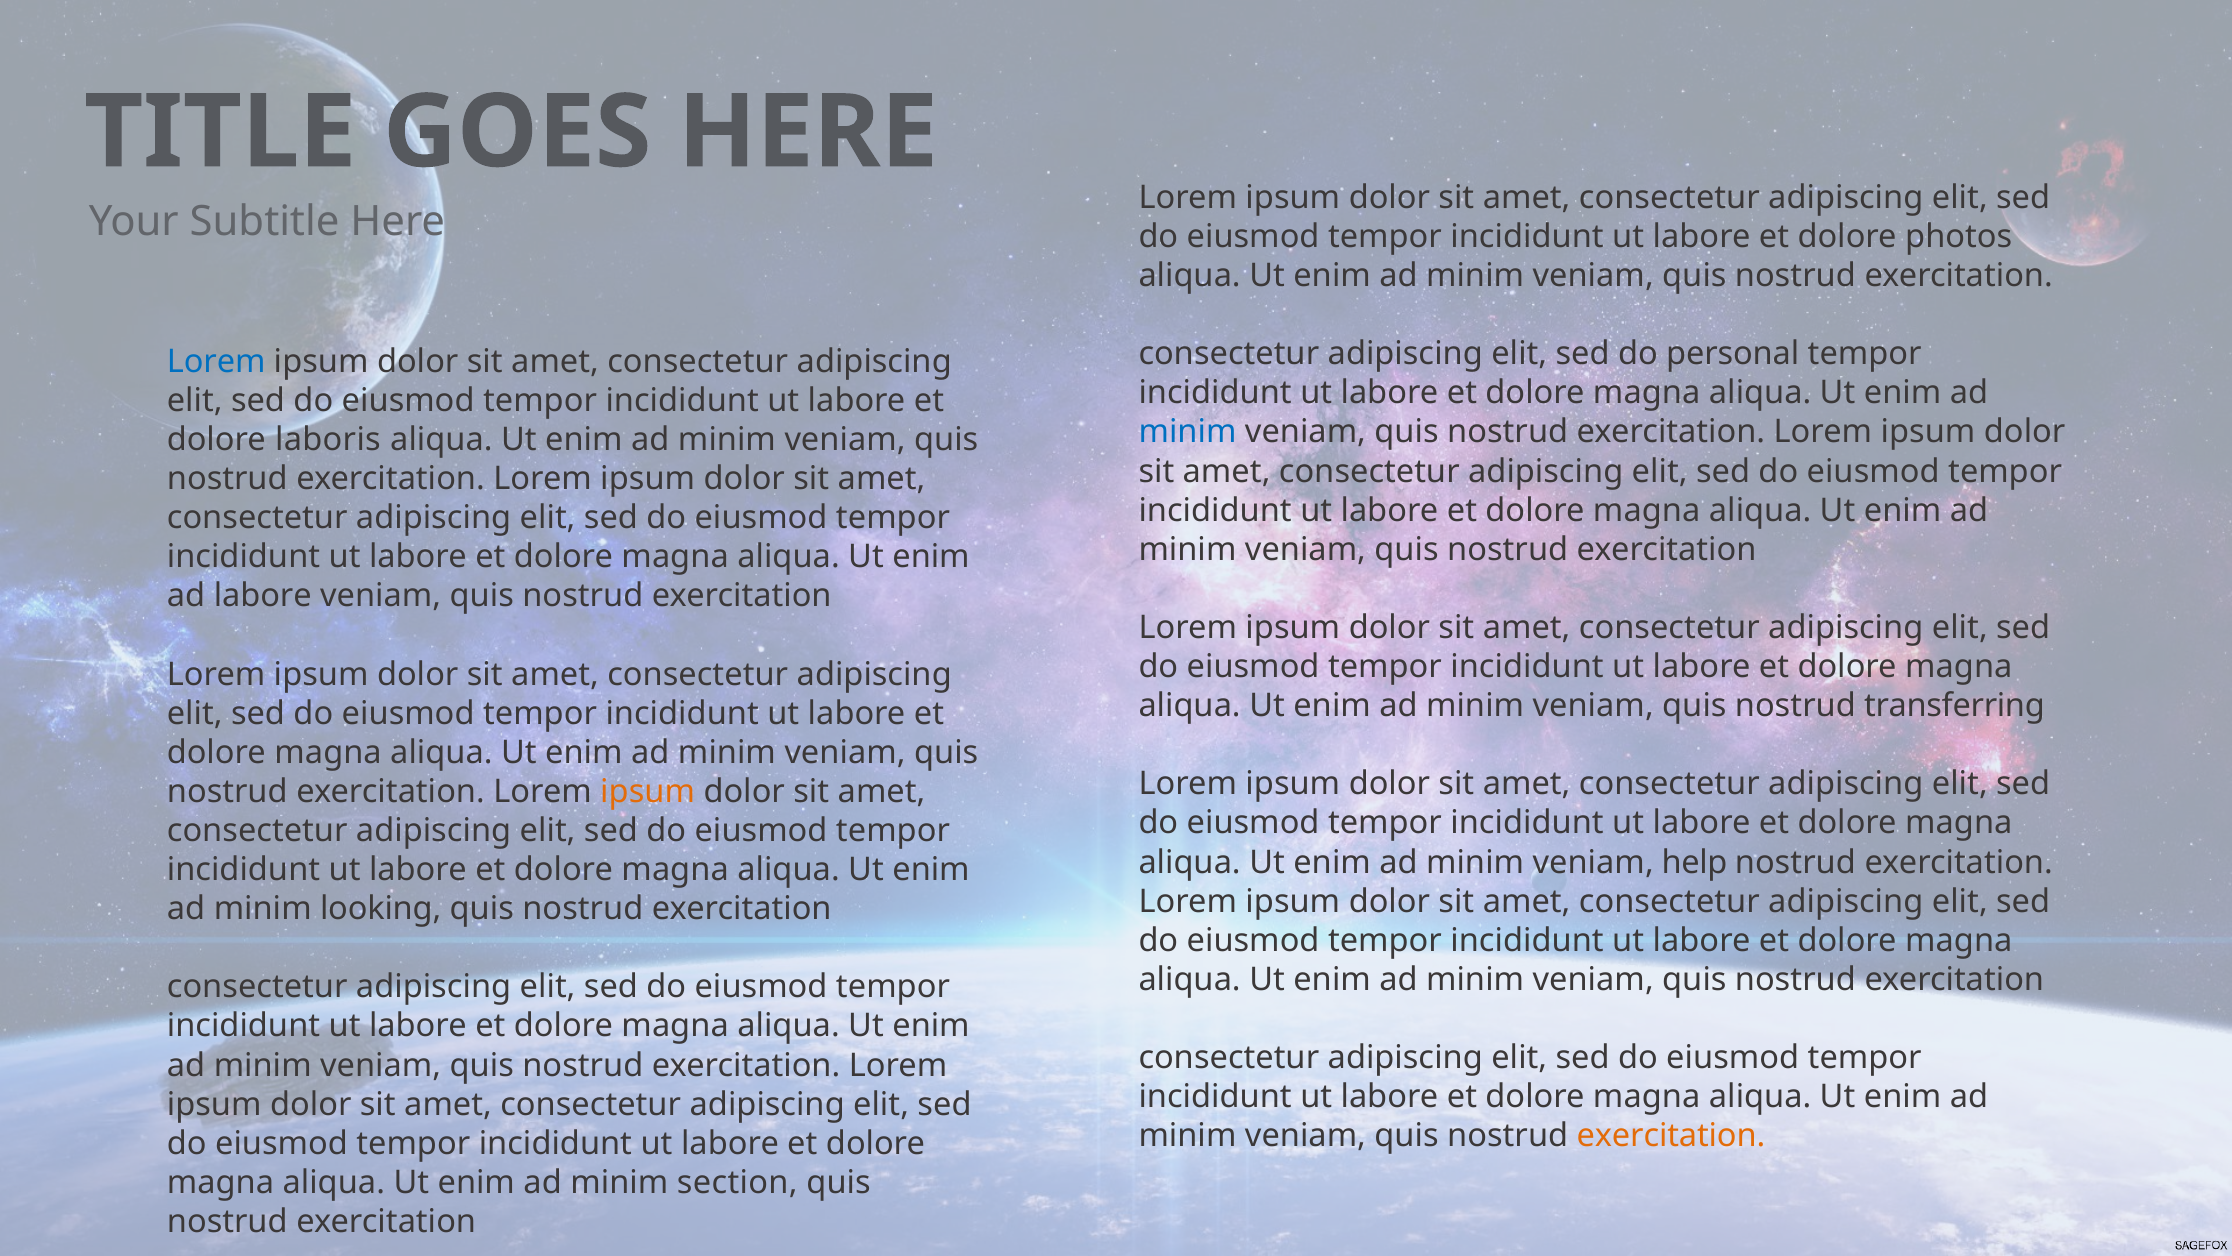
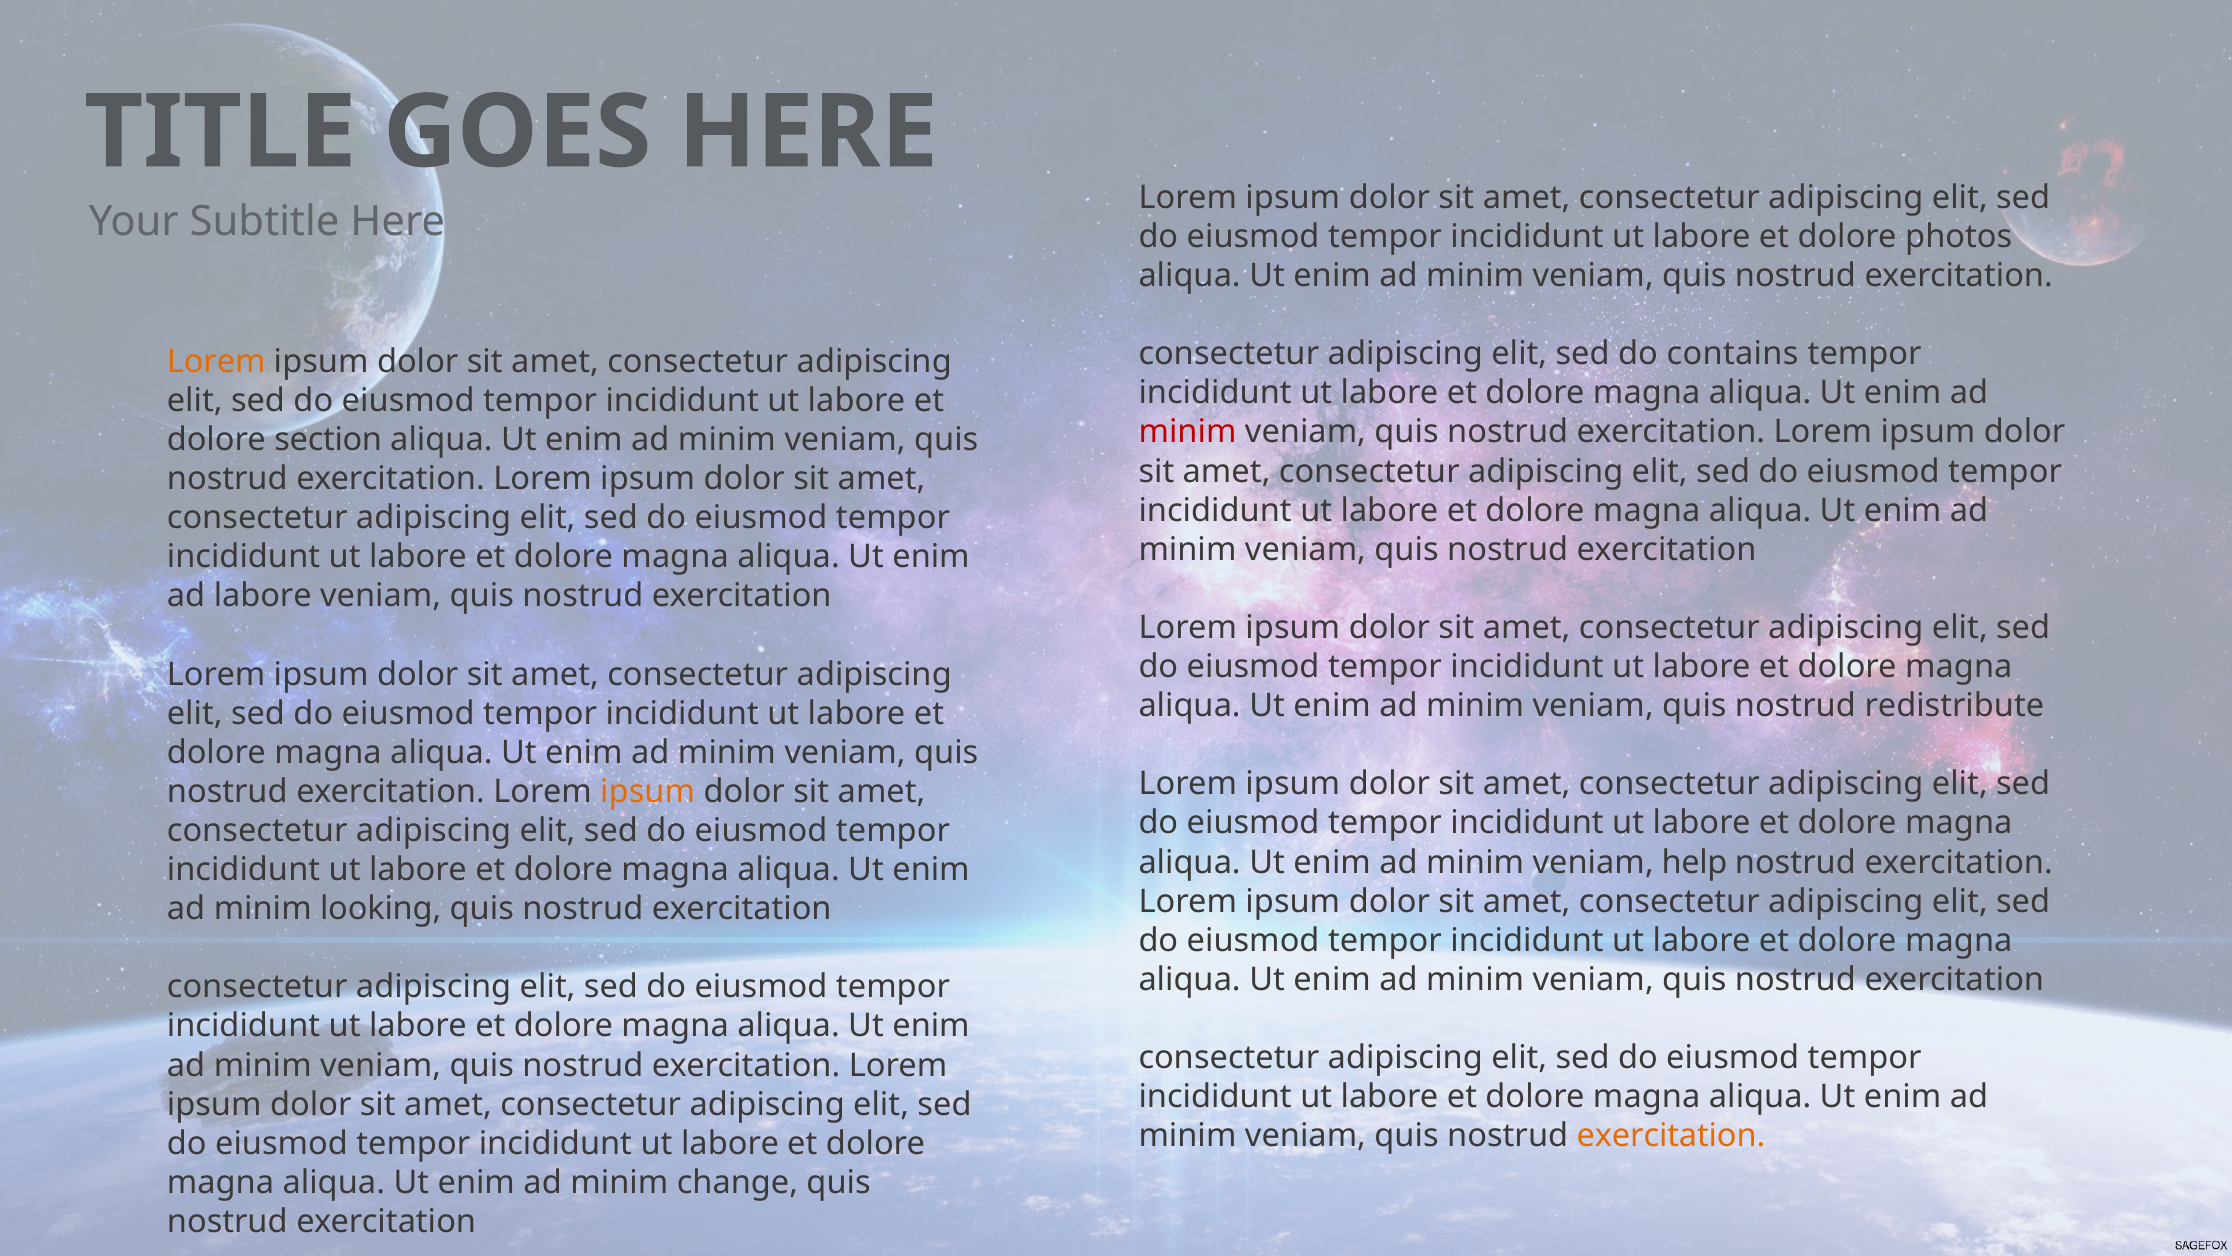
personal: personal -> contains
Lorem at (216, 361) colour: blue -> orange
minim at (1188, 432) colour: blue -> red
laboris: laboris -> section
transferring: transferring -> redistribute
section: section -> change
